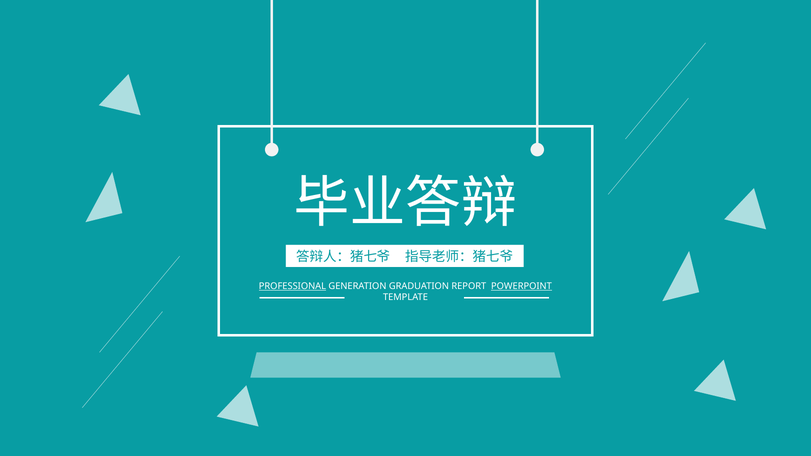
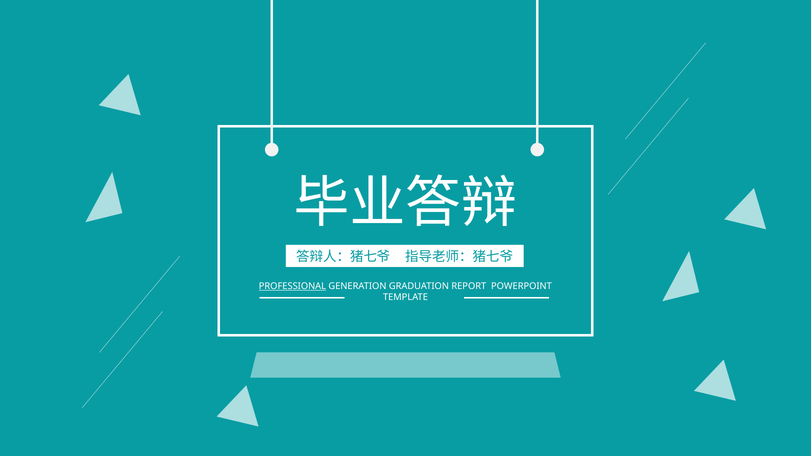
POWERPOINT underline: present -> none
